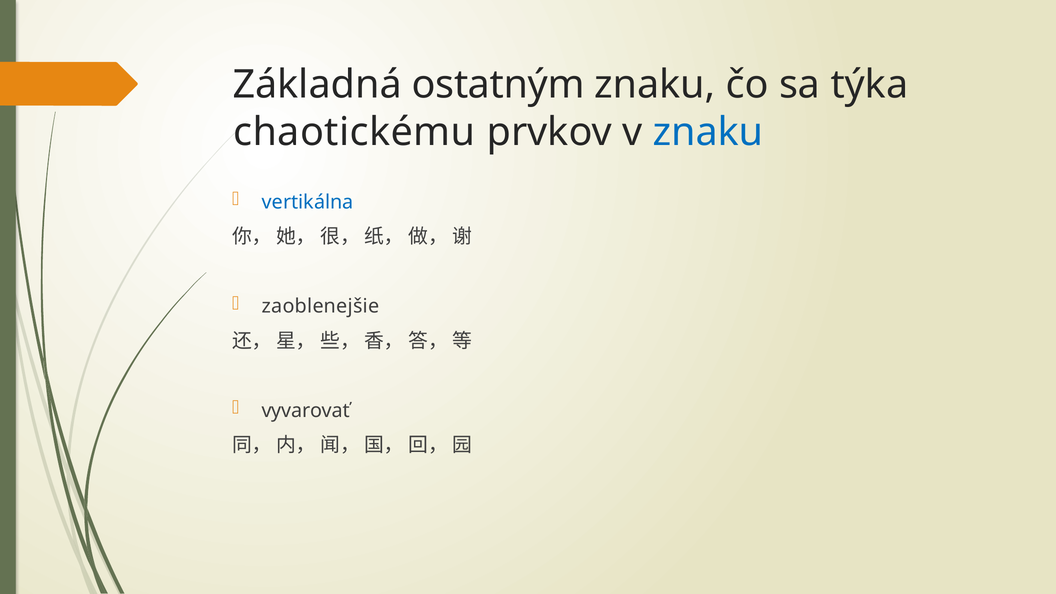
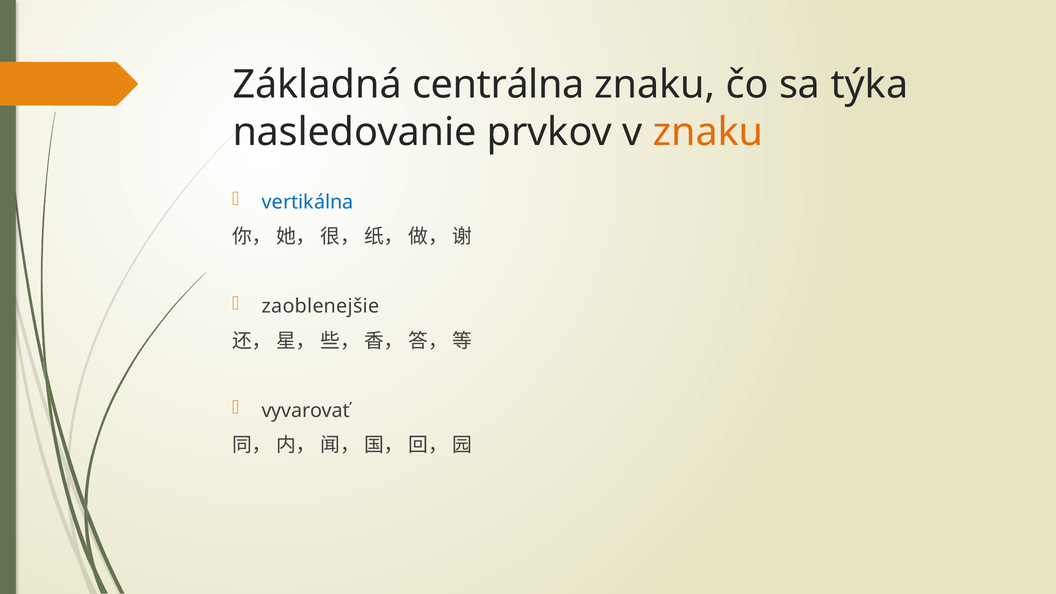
ostatným: ostatným -> centrálna
chaotickému: chaotickému -> nasledovanie
znaku at (708, 132) colour: blue -> orange
